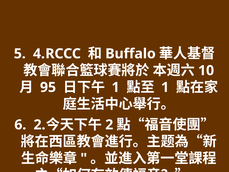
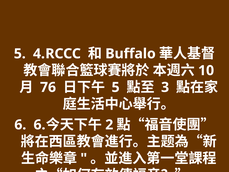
95: 95 -> 76
1 at (116, 87): 1 -> 5
1 at (165, 87): 1 -> 3
6 2: 2 -> 6
